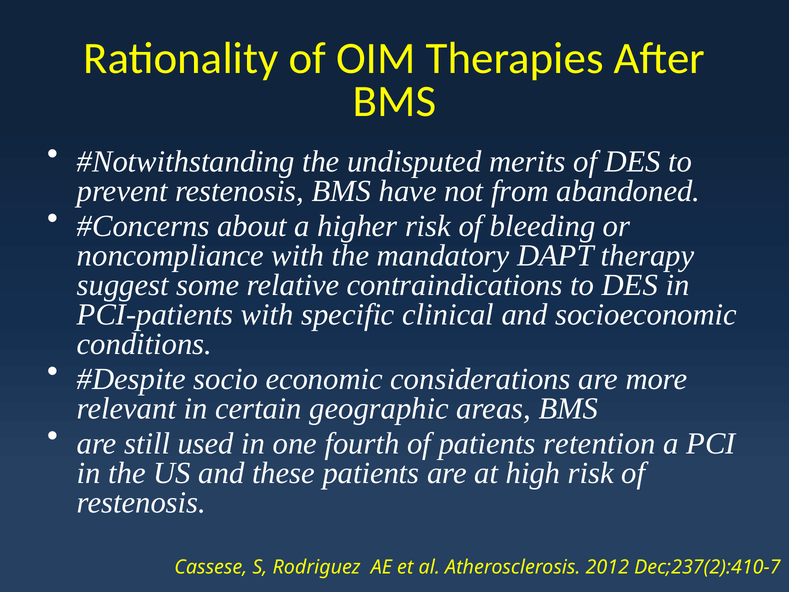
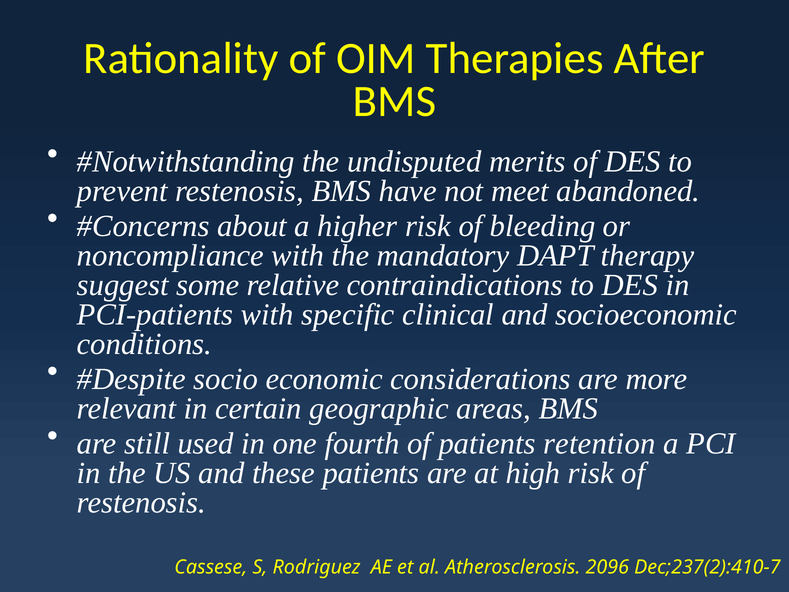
from: from -> meet
2012: 2012 -> 2096
